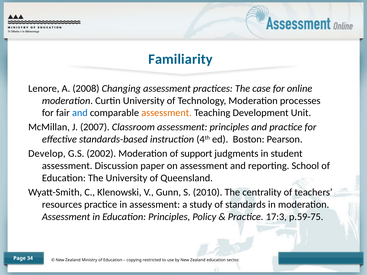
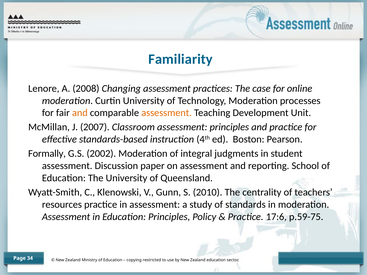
and at (80, 113) colour: blue -> orange
Develop: Develop -> Formally
support: support -> integral
17:3: 17:3 -> 17:6
